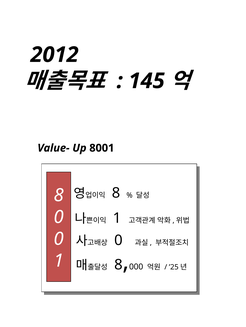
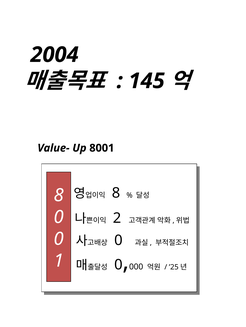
2012: 2012 -> 2004
1 at (117, 219): 1 -> 2
8 at (118, 266): 8 -> 0
